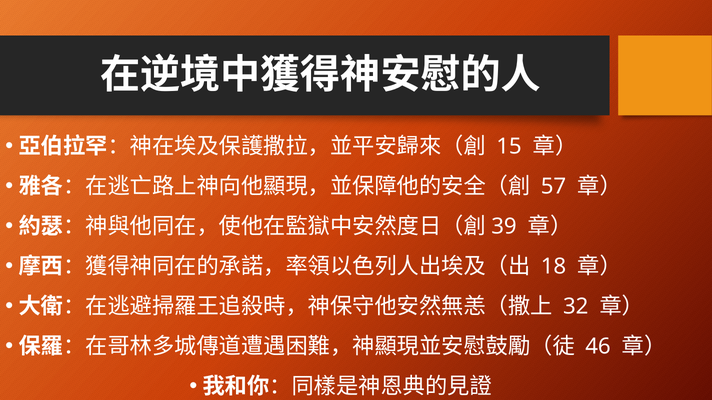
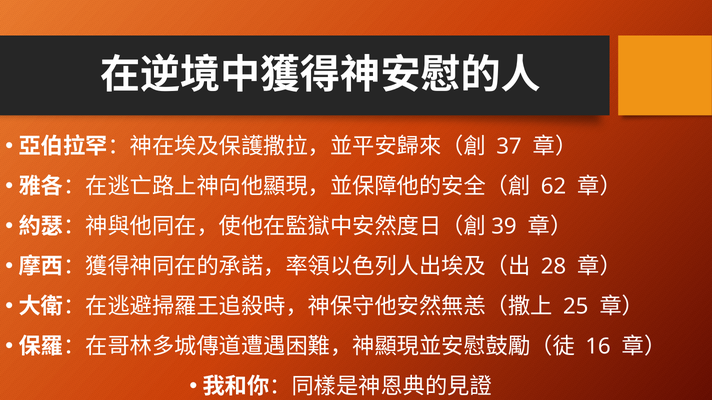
15: 15 -> 37
57: 57 -> 62
18: 18 -> 28
32: 32 -> 25
46: 46 -> 16
